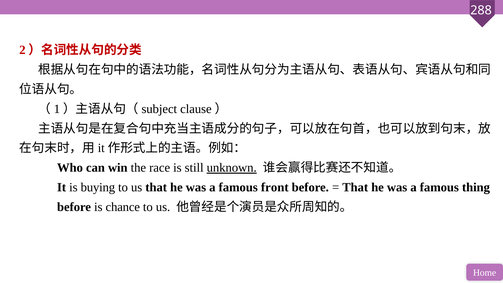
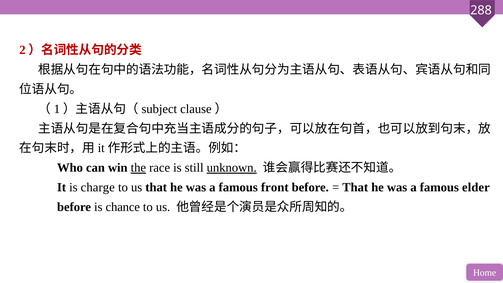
the underline: none -> present
buying: buying -> charge
thing: thing -> elder
